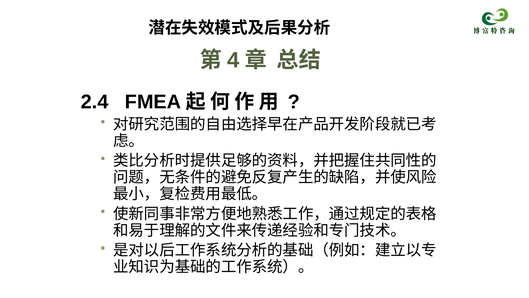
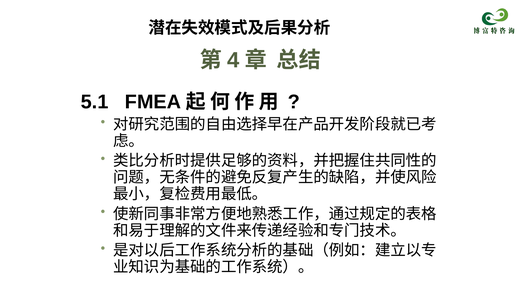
2.4: 2.4 -> 5.1
